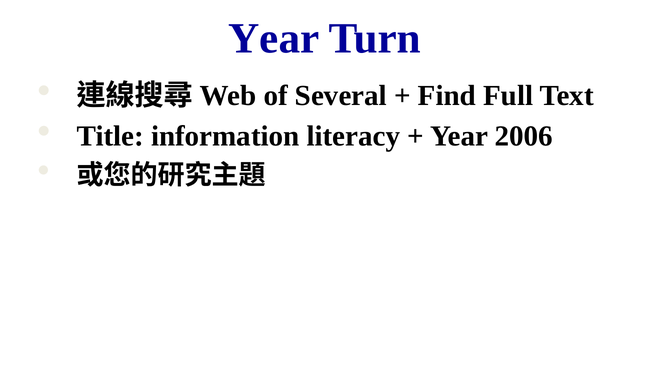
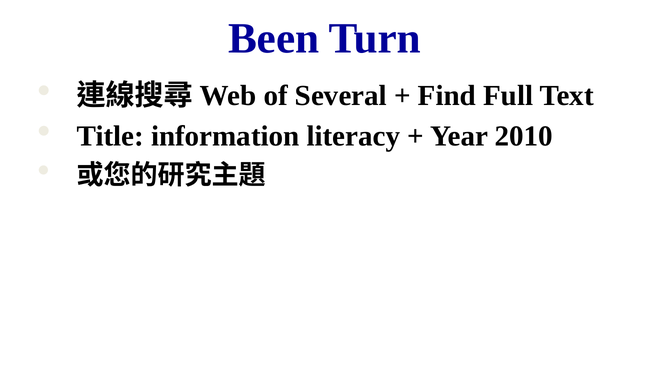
Year at (274, 39): Year -> Been
2006: 2006 -> 2010
